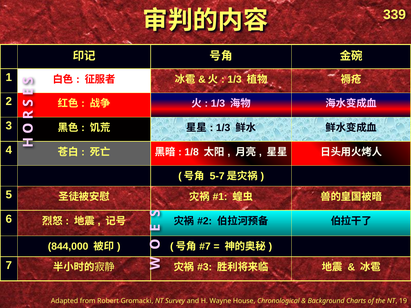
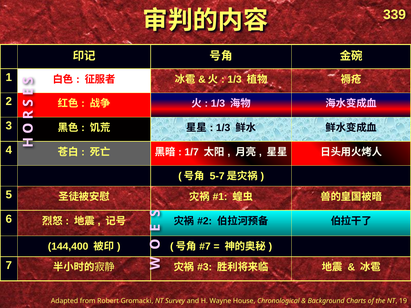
1/8: 1/8 -> 1/7
844,000: 844,000 -> 144,400
